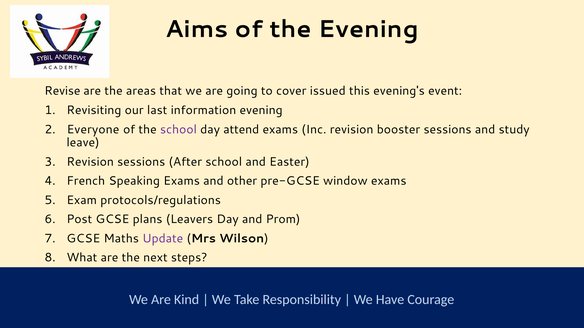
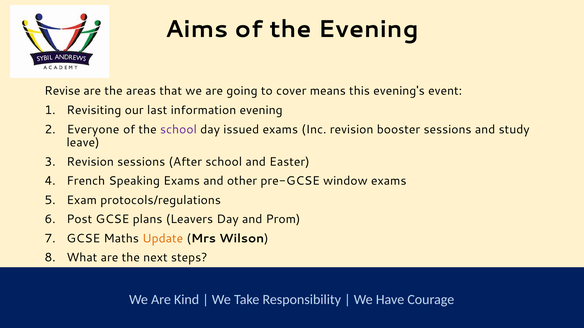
issued: issued -> means
attend: attend -> issued
Update colour: purple -> orange
